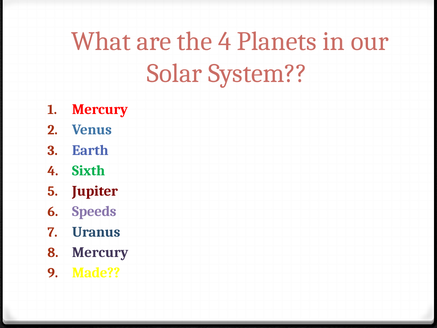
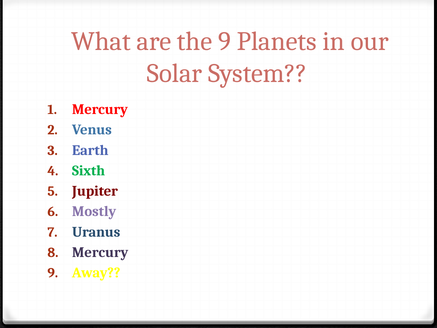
the 4: 4 -> 9
Speeds: Speeds -> Mostly
Made: Made -> Away
